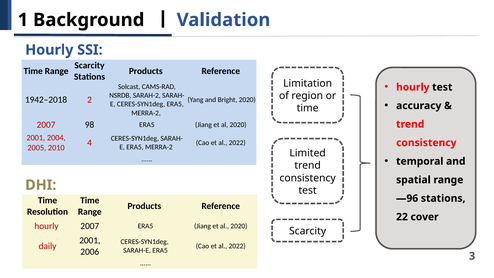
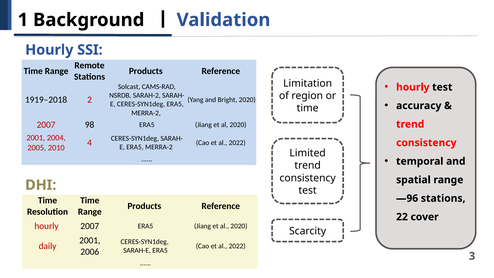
Scarcity at (89, 65): Scarcity -> Remote
1942–2018: 1942–2018 -> 1919–2018
